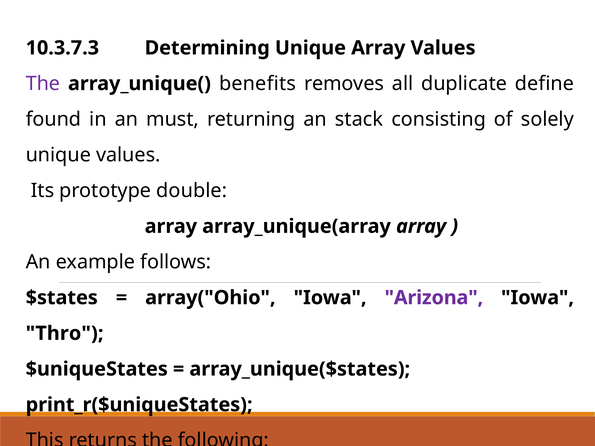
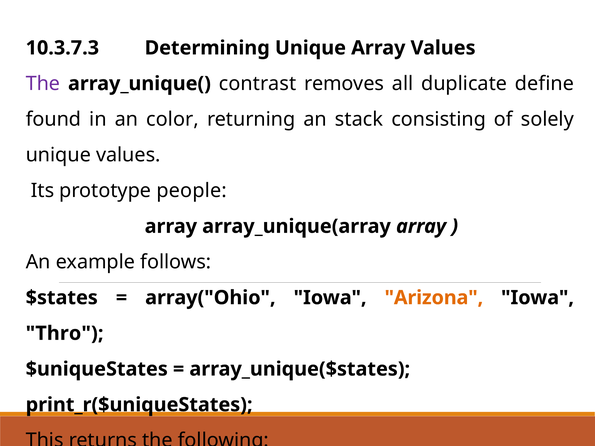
benefits: benefits -> contrast
must: must -> color
double: double -> people
Arizona at (434, 298) colour: purple -> orange
